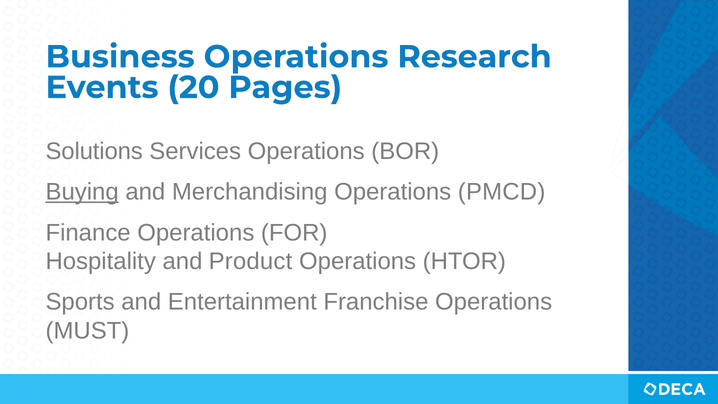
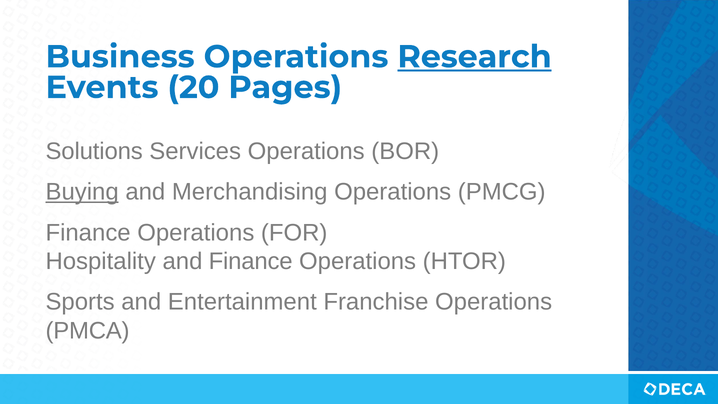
Research underline: none -> present
PMCD: PMCD -> PMCG
and Product: Product -> Finance
MUST: MUST -> PMCA
